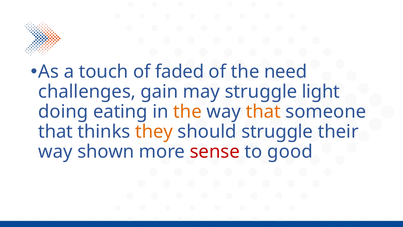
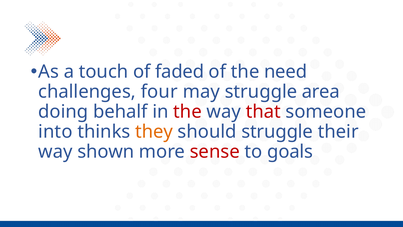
gain: gain -> four
light: light -> area
eating: eating -> behalf
the at (188, 112) colour: orange -> red
that at (263, 112) colour: orange -> red
that at (56, 132): that -> into
good: good -> goals
